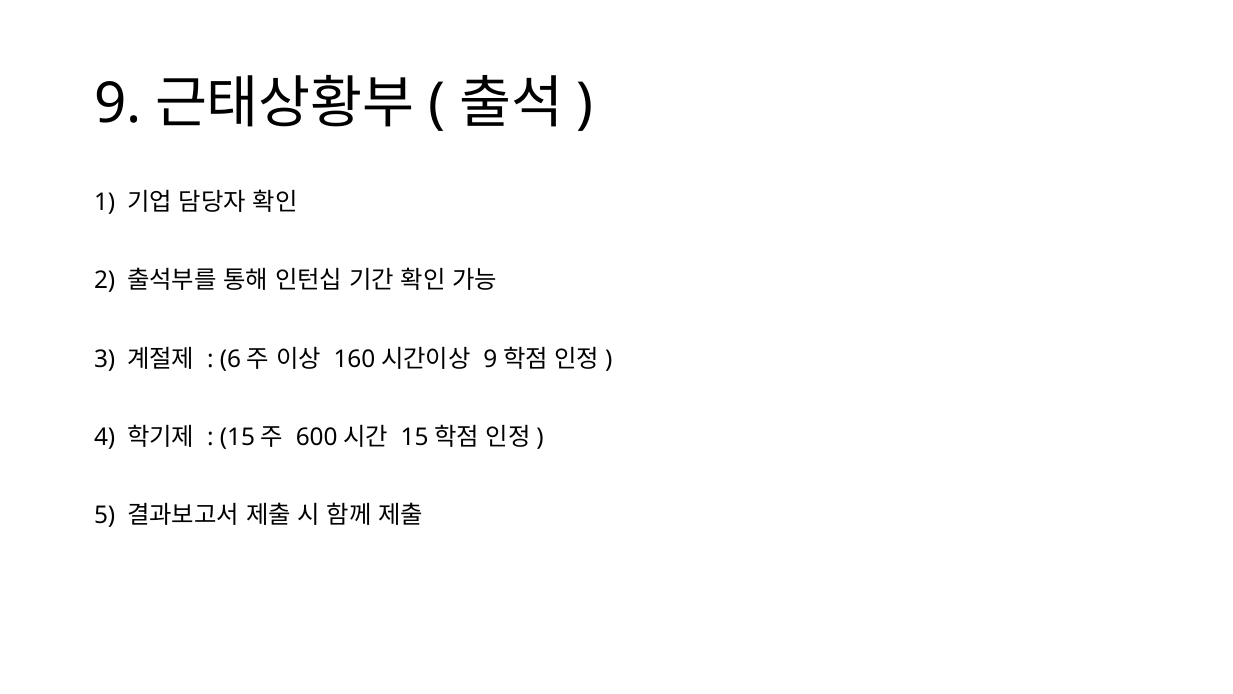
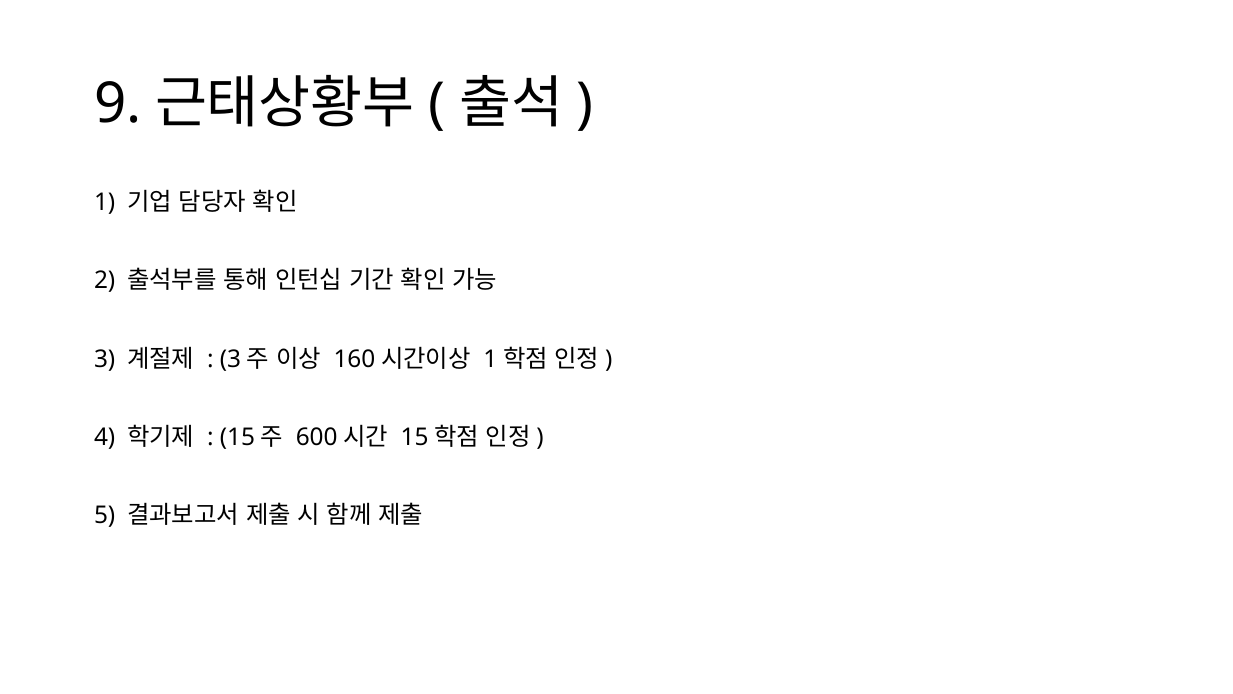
6 at (230, 359): 6 -> 3
9 at (490, 359): 9 -> 1
